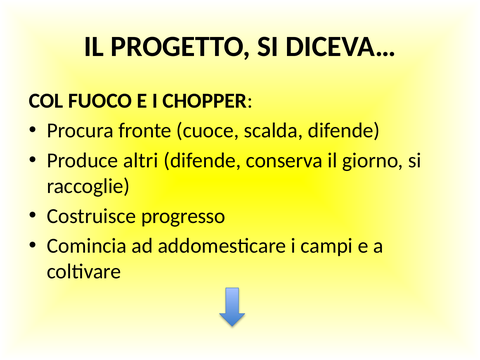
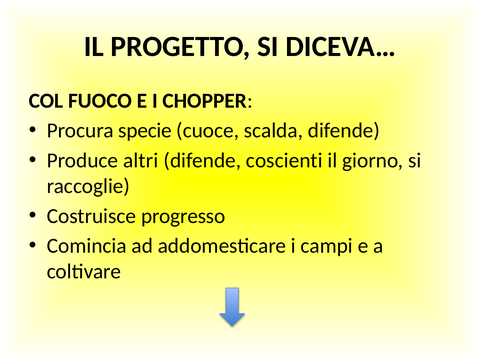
fronte: fronte -> specie
conserva: conserva -> coscienti
